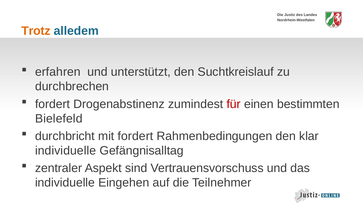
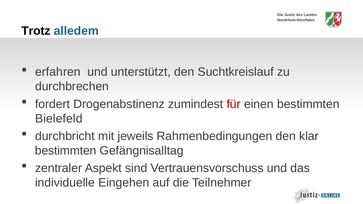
Trotz colour: orange -> black
mit fordert: fordert -> jeweils
individuelle at (66, 151): individuelle -> bestimmten
